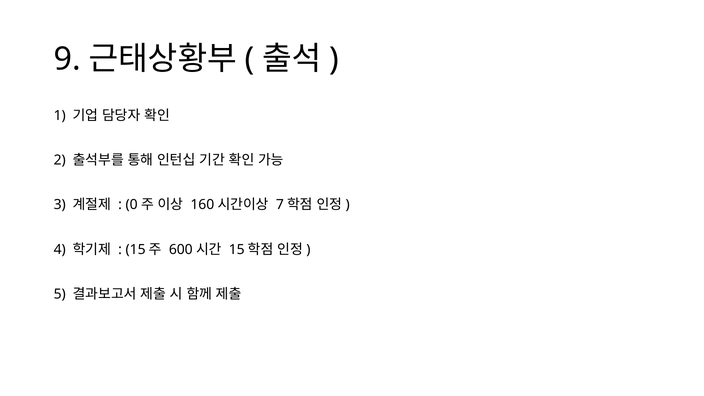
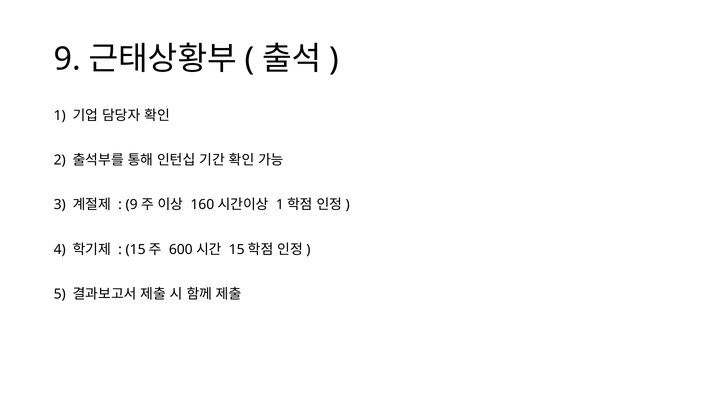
0 at (132, 205): 0 -> 9
7 at (280, 205): 7 -> 1
